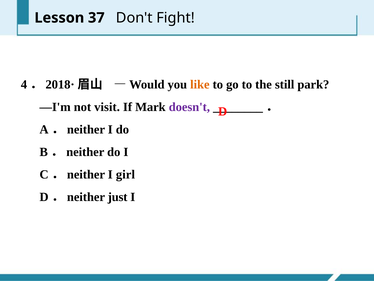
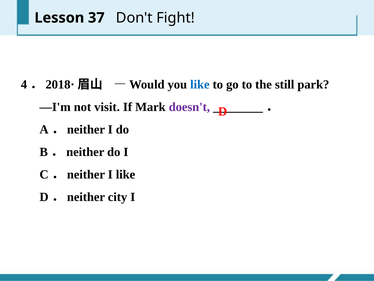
like at (200, 84) colour: orange -> blue
I girl: girl -> like
just: just -> city
